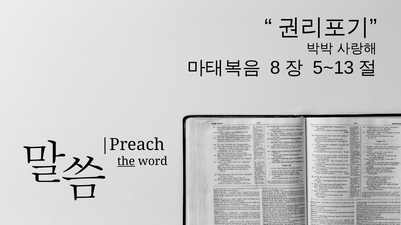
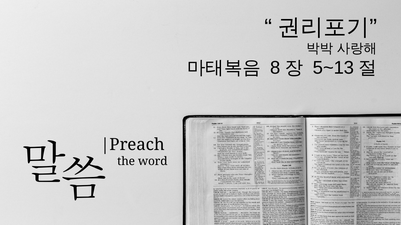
the underline: present -> none
